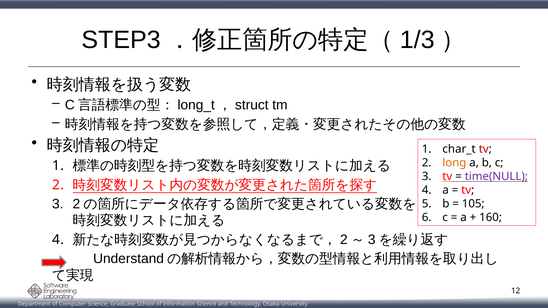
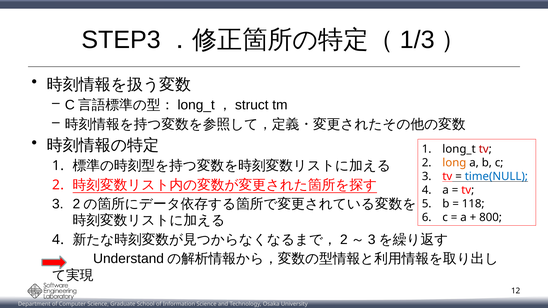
char_t at (459, 149): char_t -> long_t
time(NULL colour: purple -> blue
105: 105 -> 118
160: 160 -> 800
